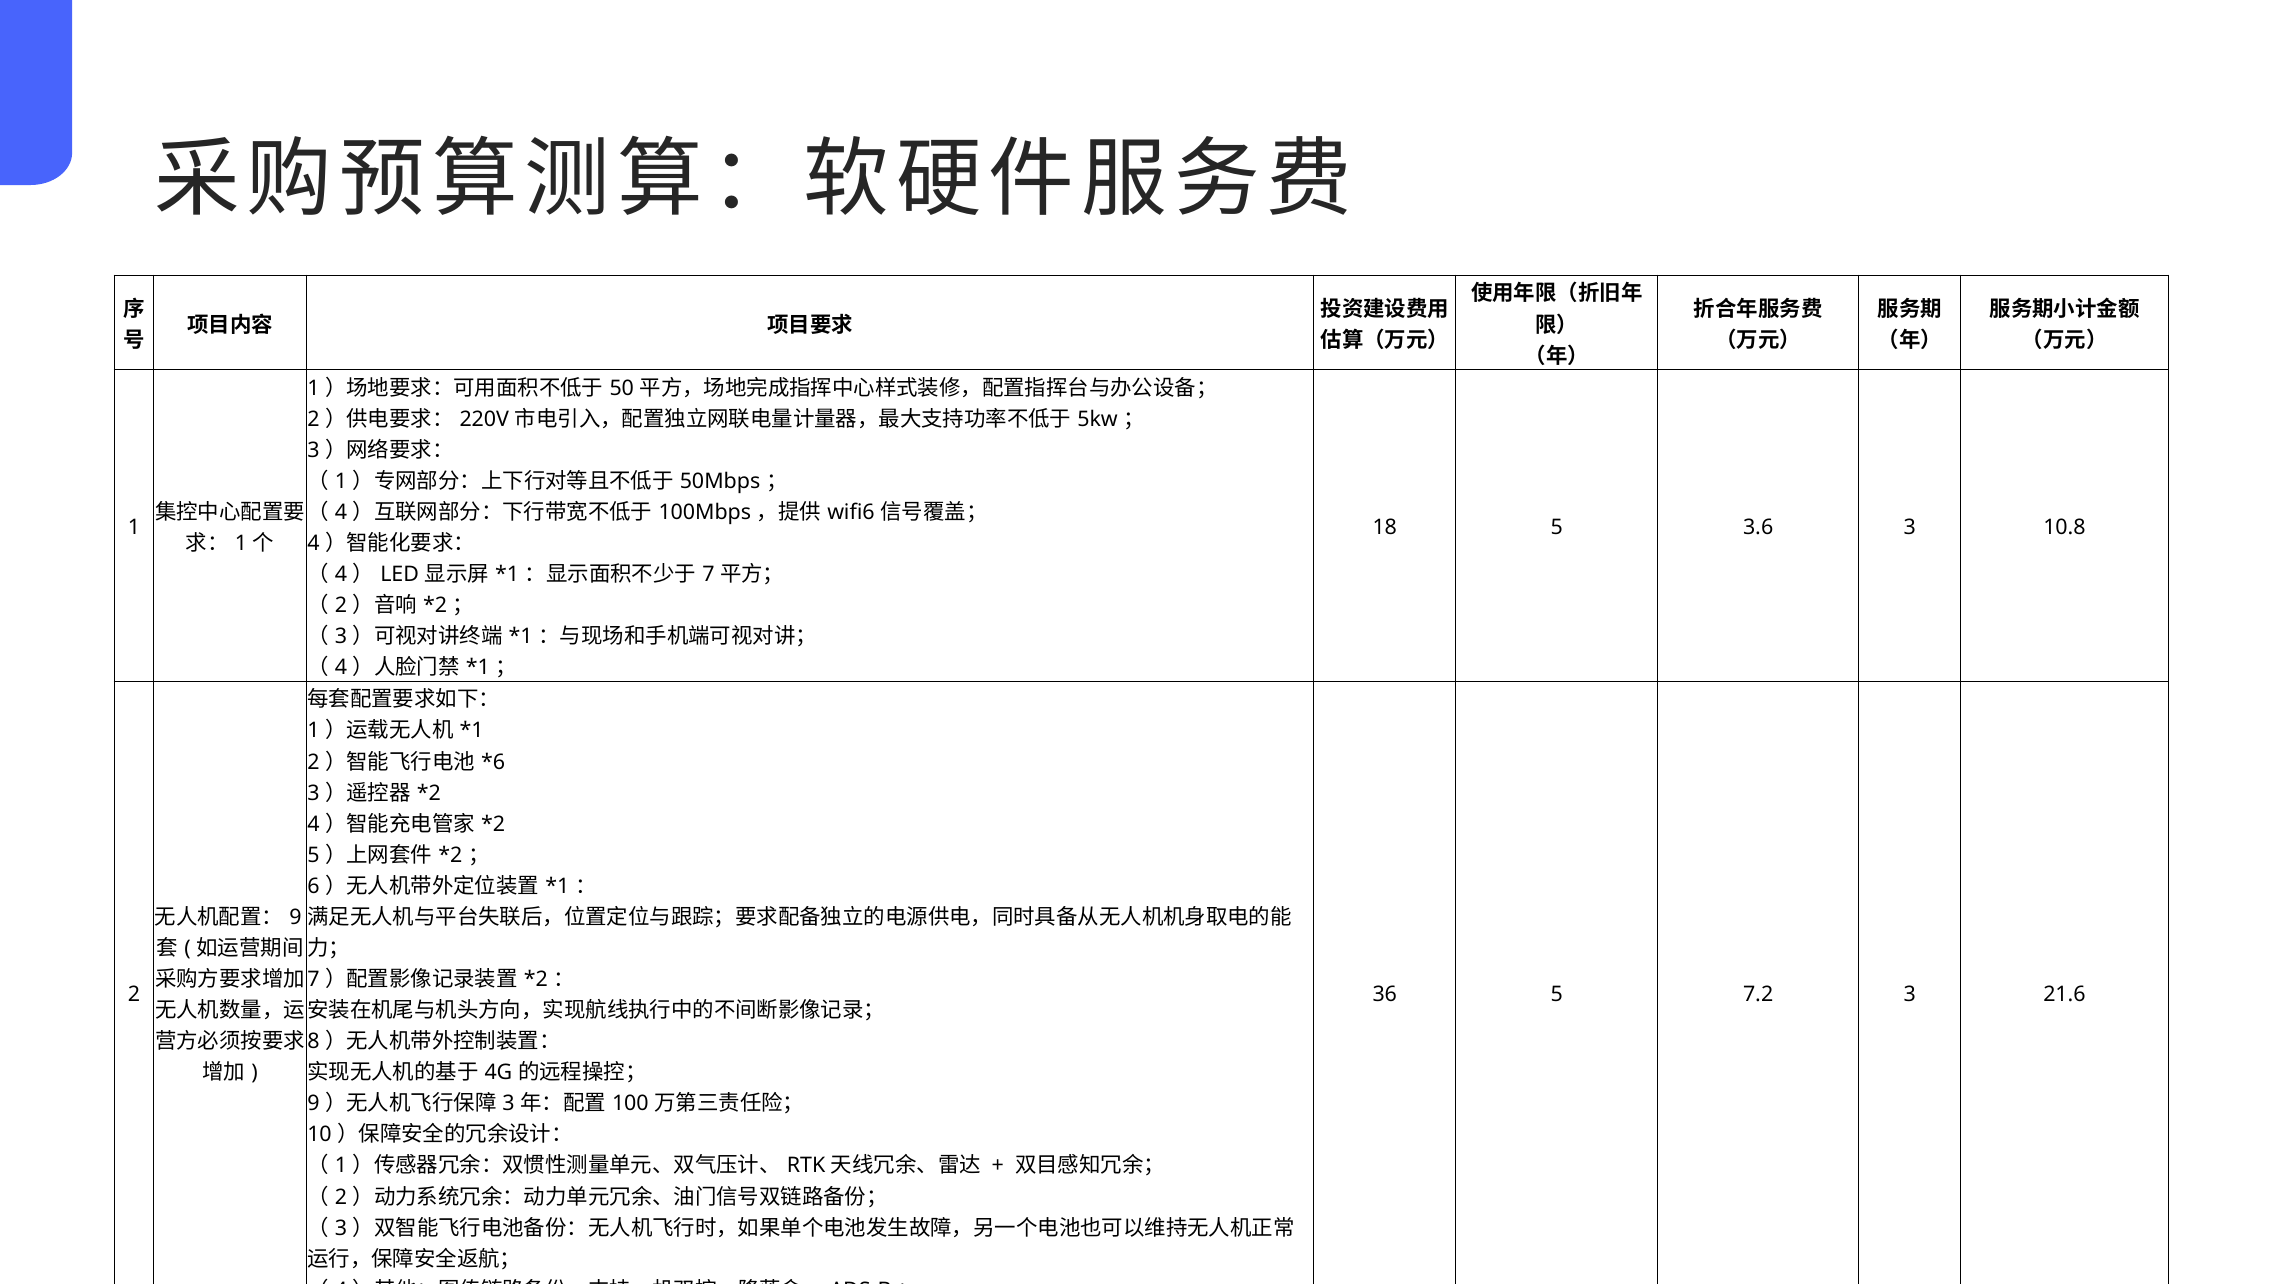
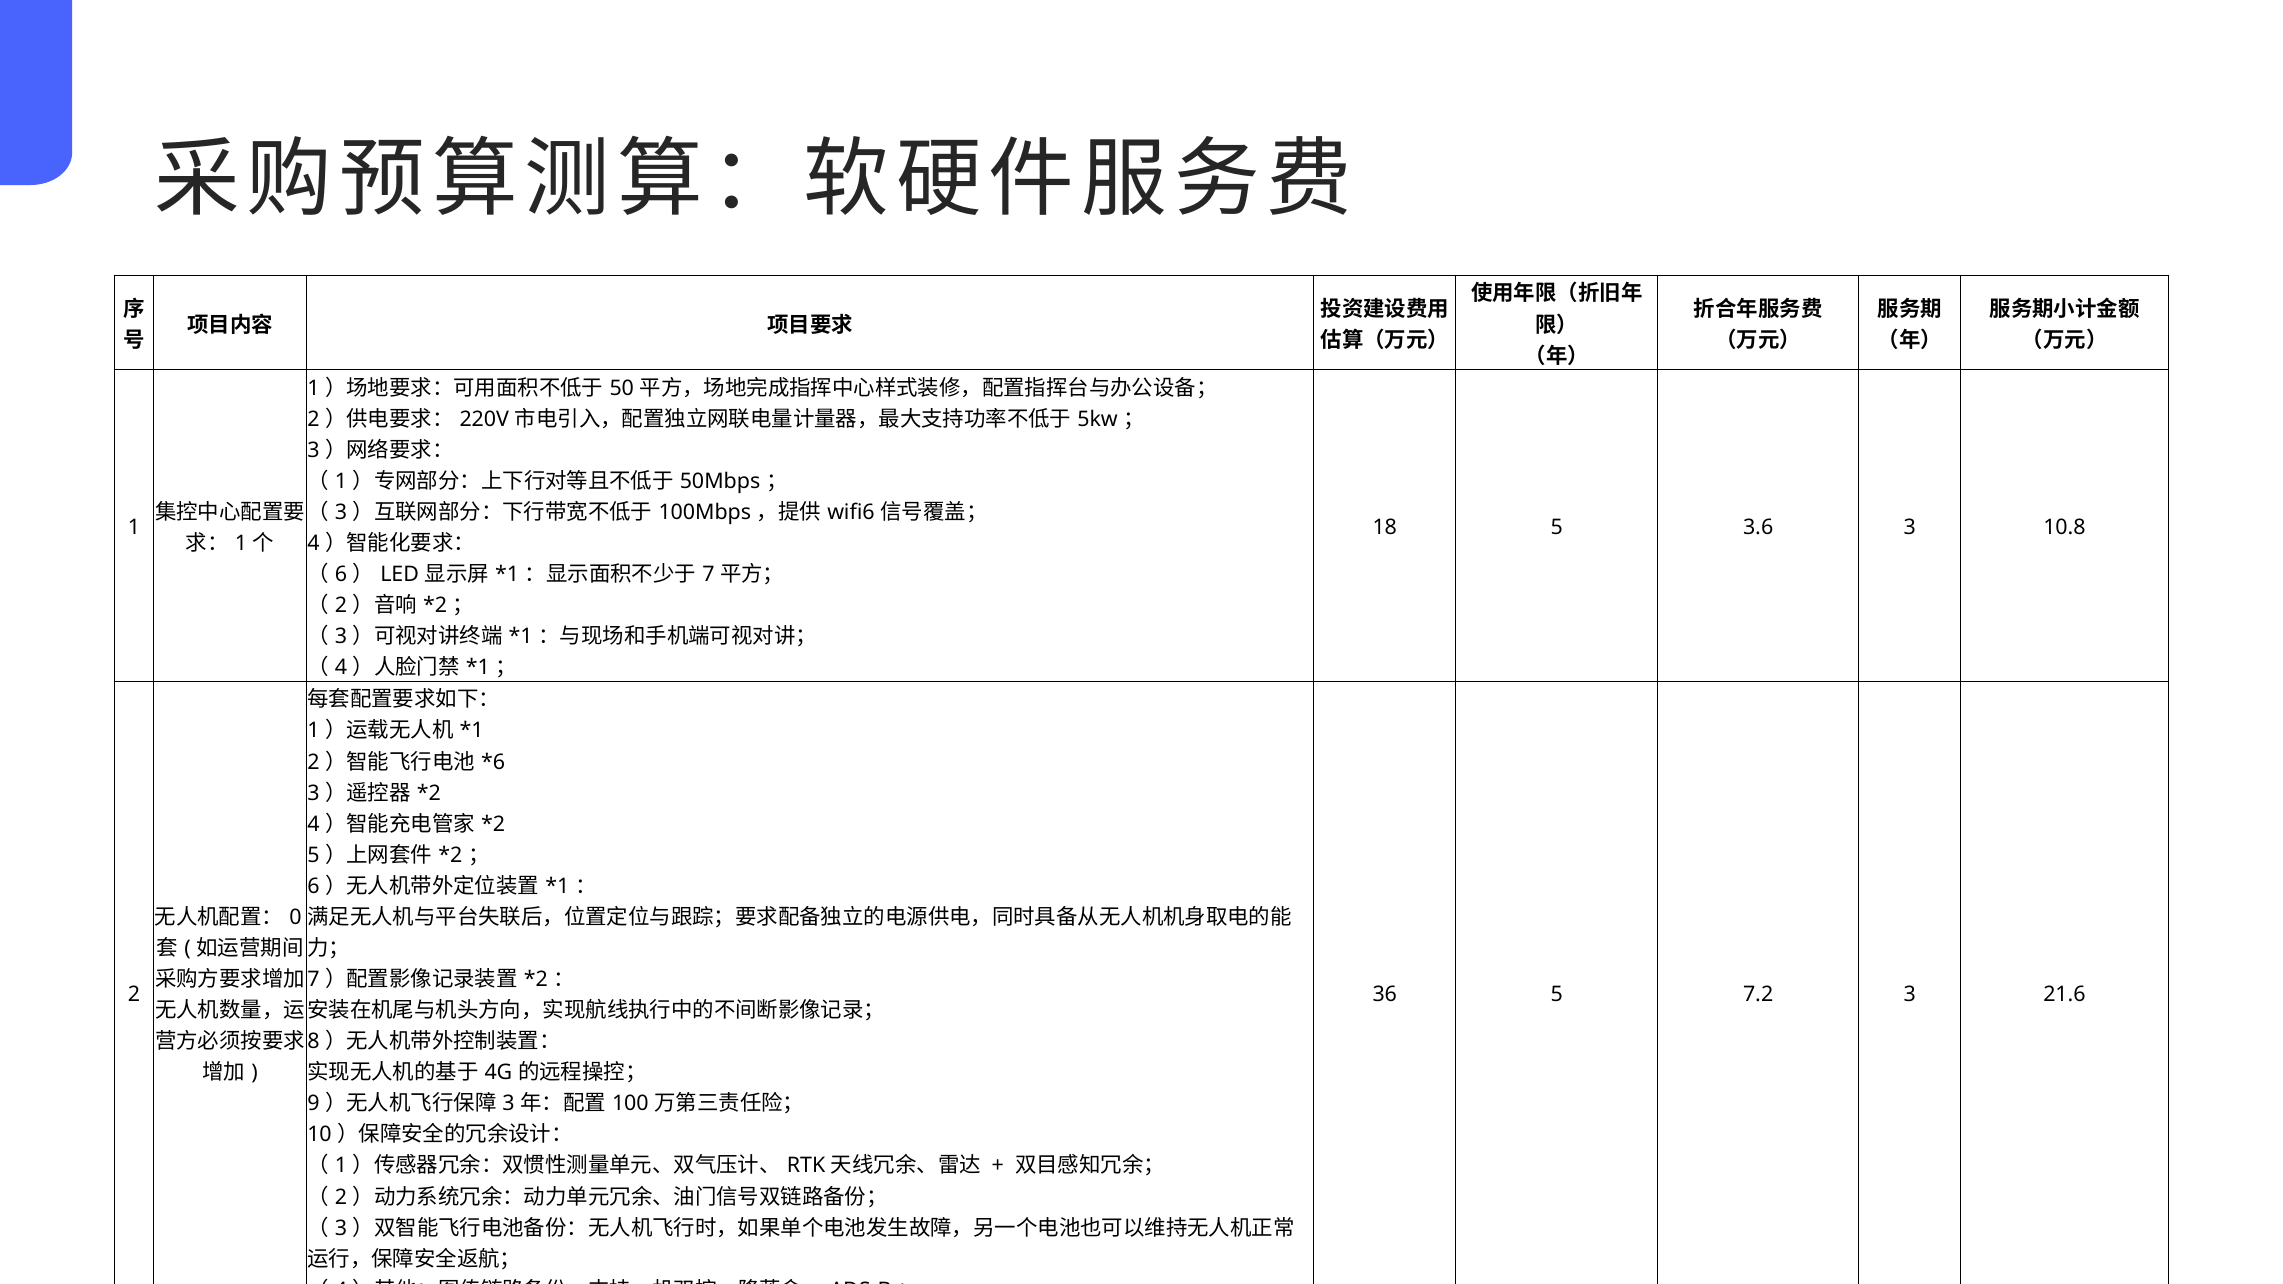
4 at (341, 512): 4 -> 3
4 at (341, 575): 4 -> 6
9 at (295, 917): 9 -> 0
